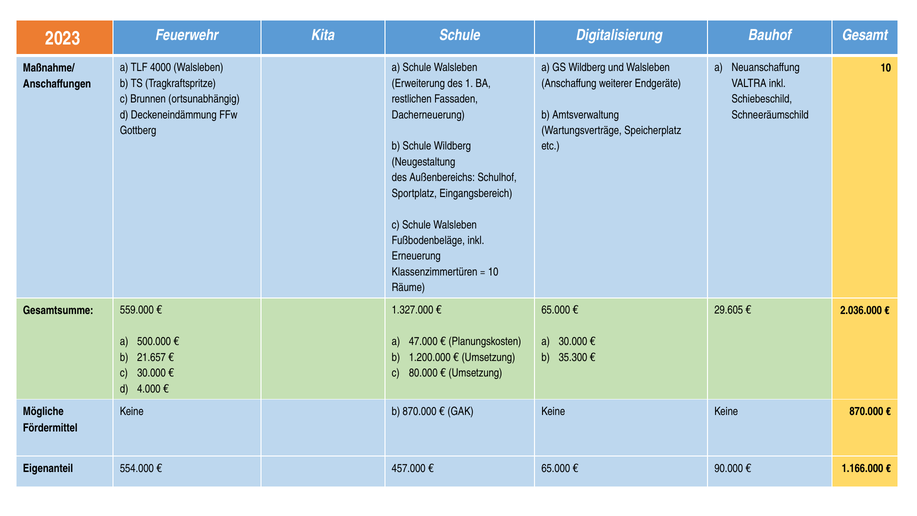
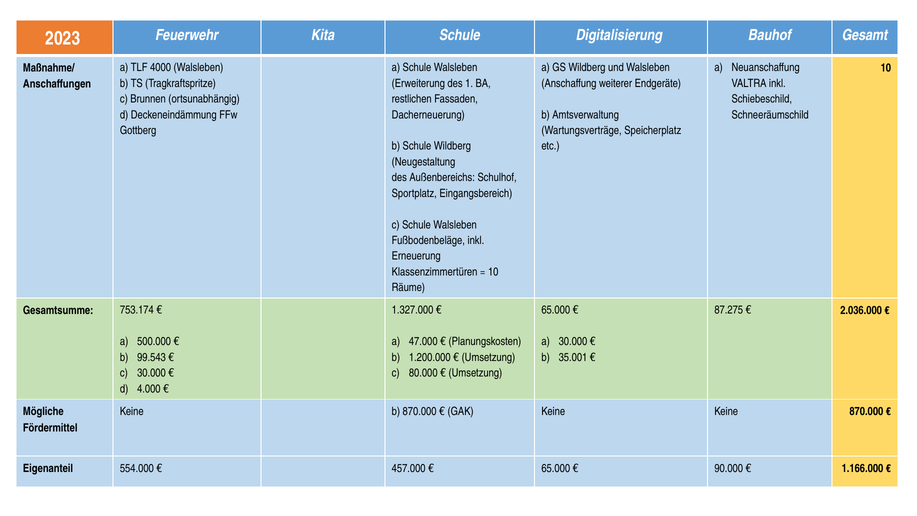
29.605: 29.605 -> 87.275
559.000: 559.000 -> 753.174
21.657: 21.657 -> 99.543
35.300: 35.300 -> 35.001
